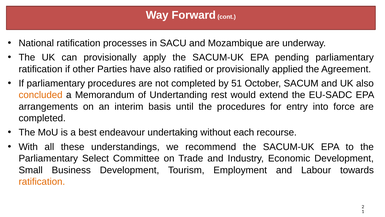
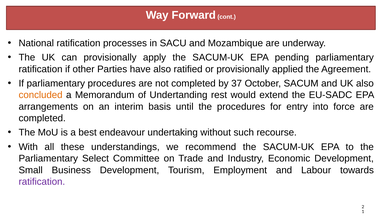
51: 51 -> 37
each: each -> such
ratification at (42, 181) colour: orange -> purple
